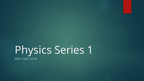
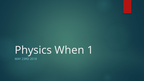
Series: Series -> When
